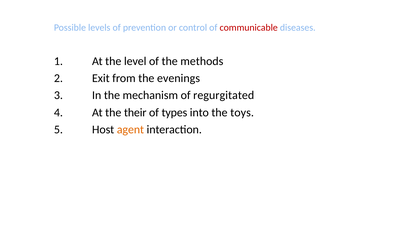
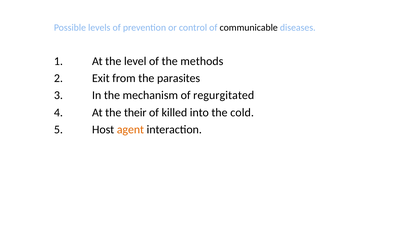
communicable colour: red -> black
evenings: evenings -> parasites
types: types -> killed
toys: toys -> cold
